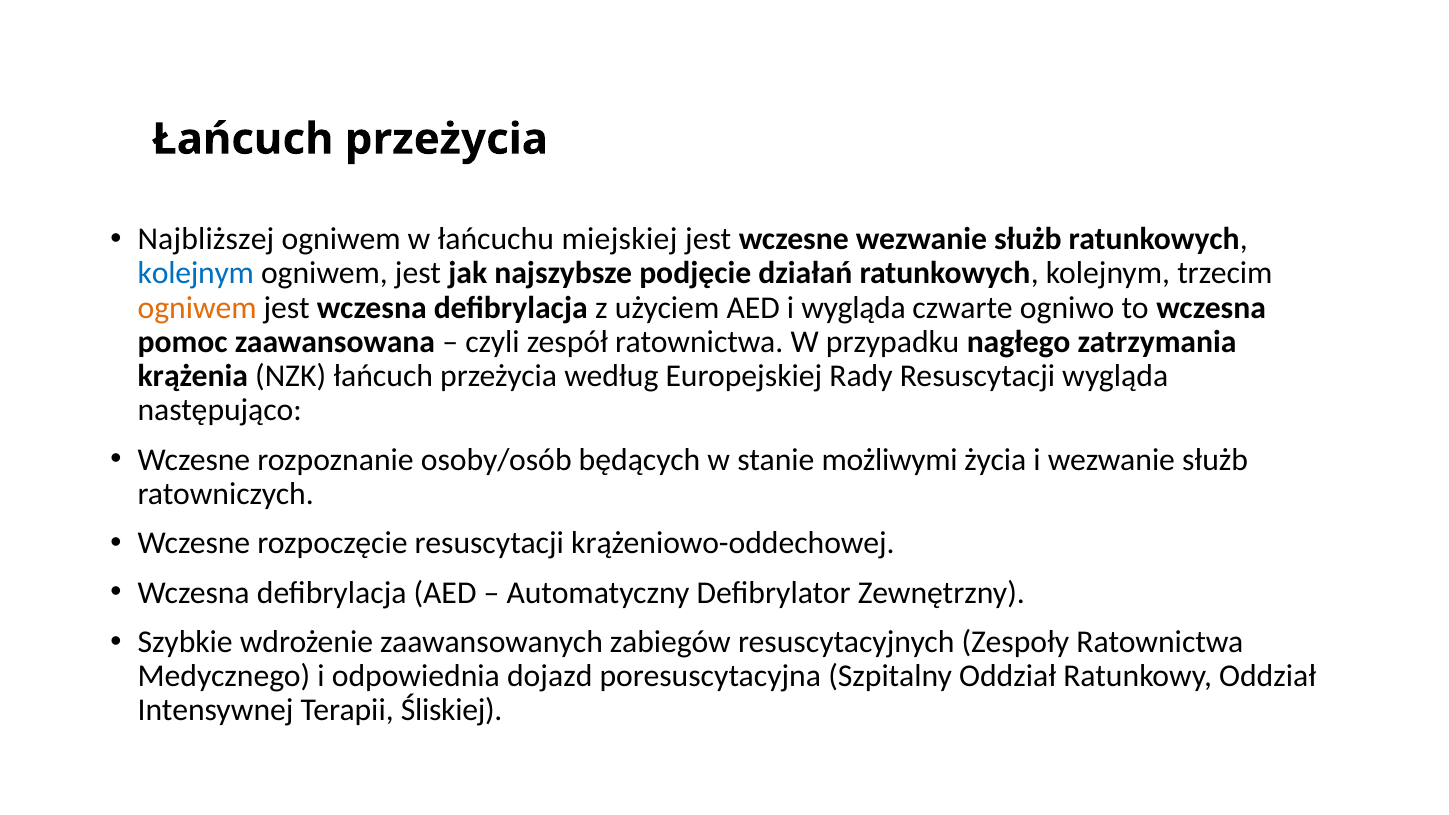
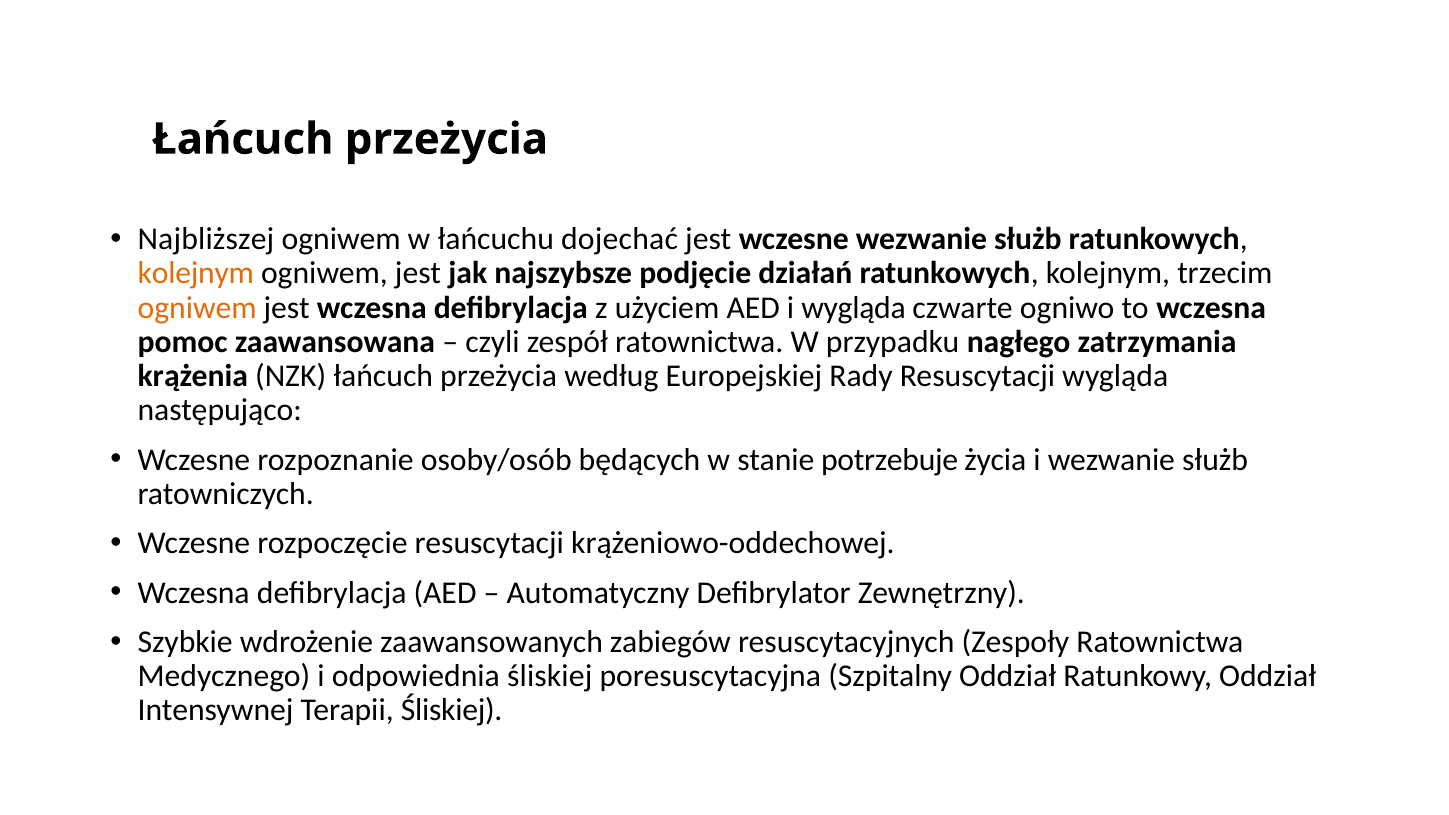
miejskiej: miejskiej -> dojechać
kolejnym at (196, 274) colour: blue -> orange
możliwymi: możliwymi -> potrzebuje
odpowiednia dojazd: dojazd -> śliskiej
